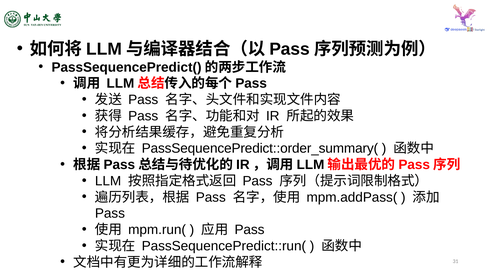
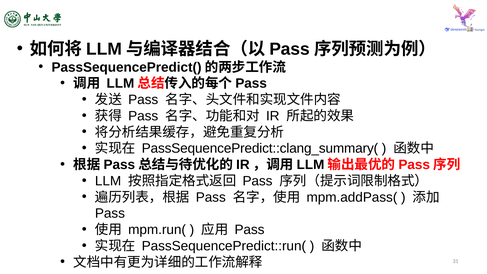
PassSequencePredict::order_summary(: PassSequencePredict::order_summary( -> PassSequencePredict::clang_summary(
